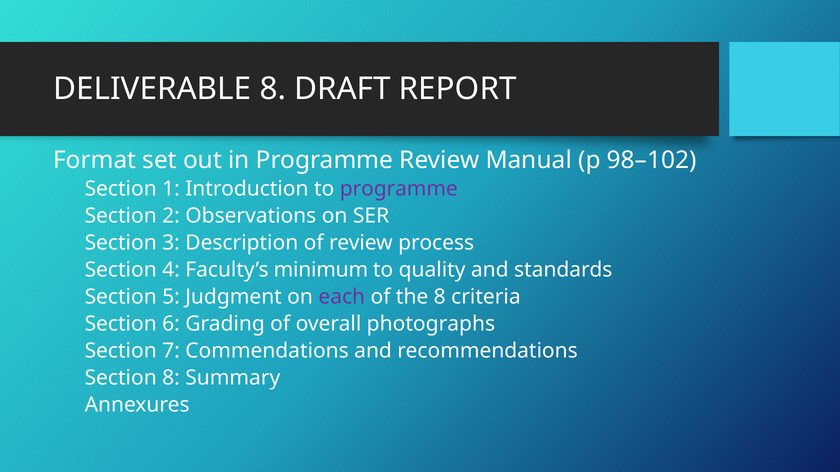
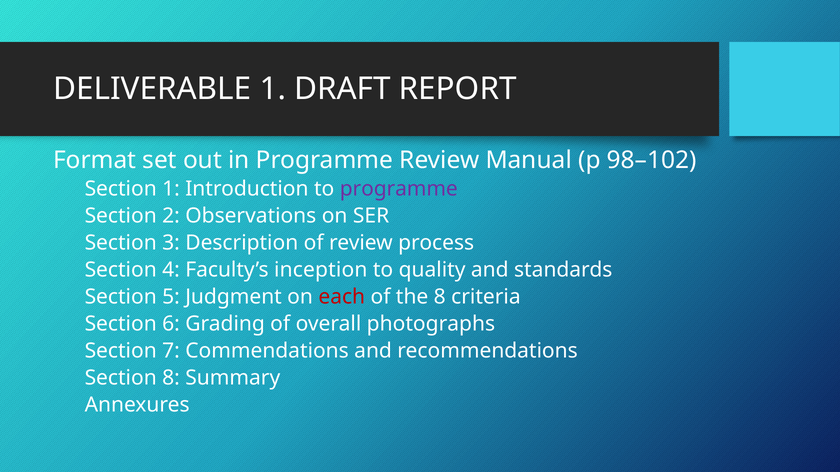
DELIVERABLE 8: 8 -> 1
minimum: minimum -> inception
each colour: purple -> red
